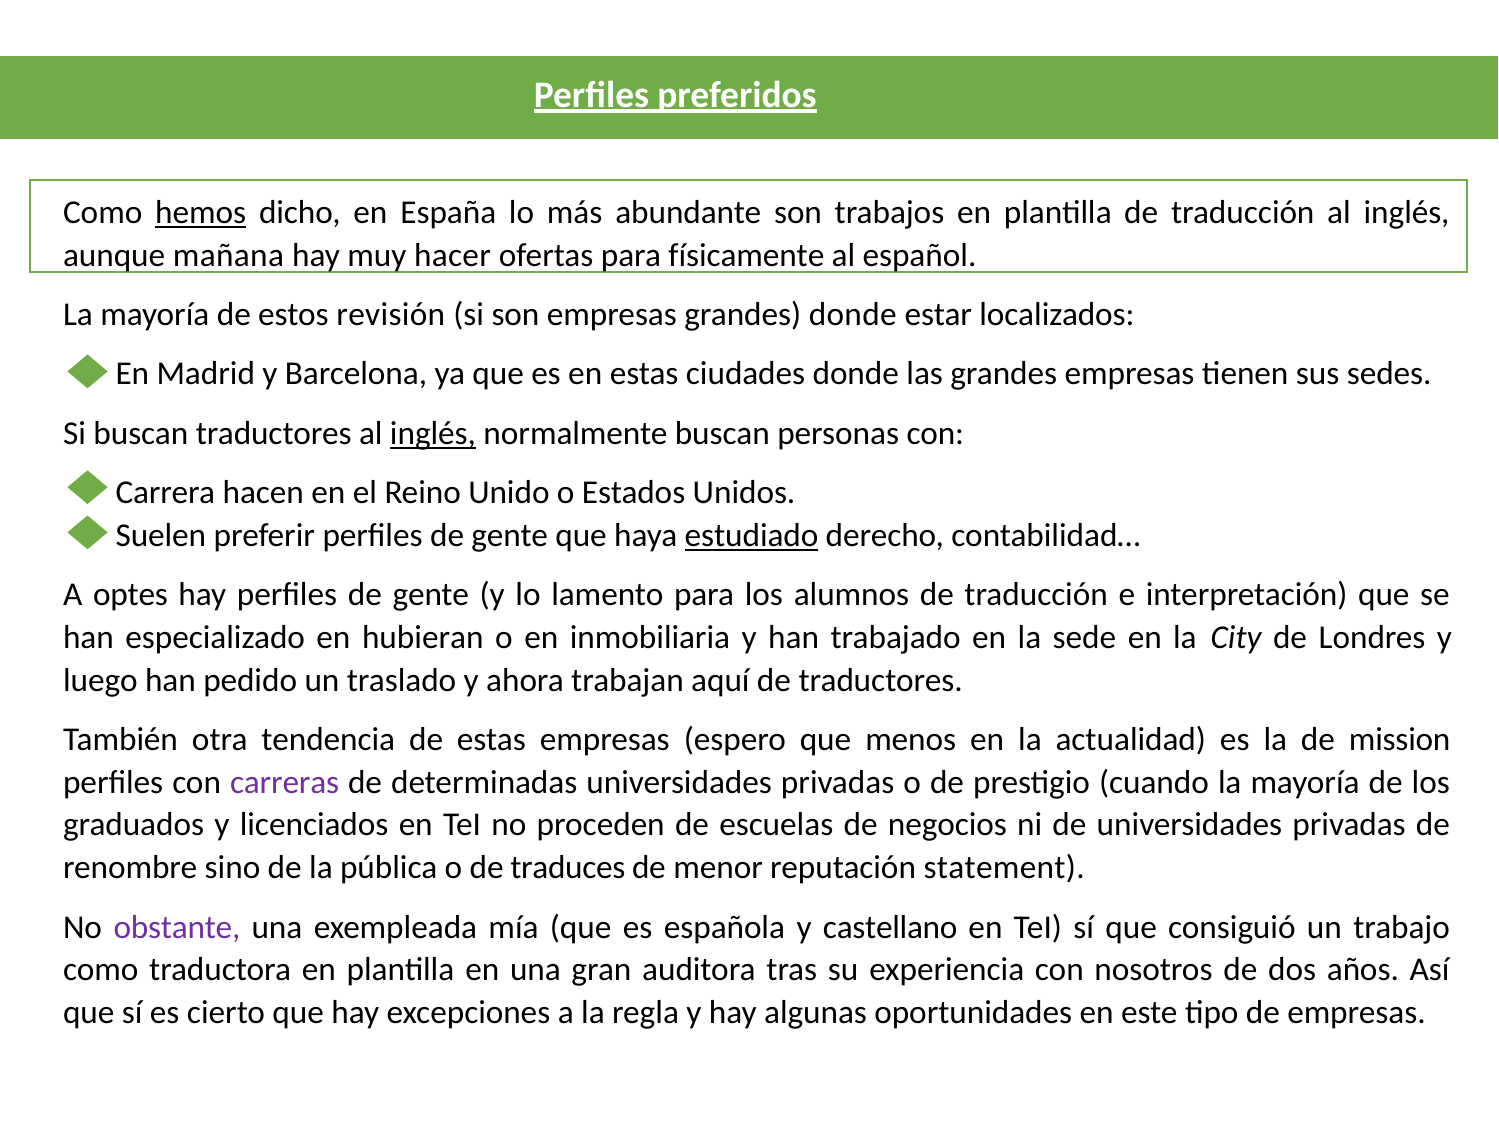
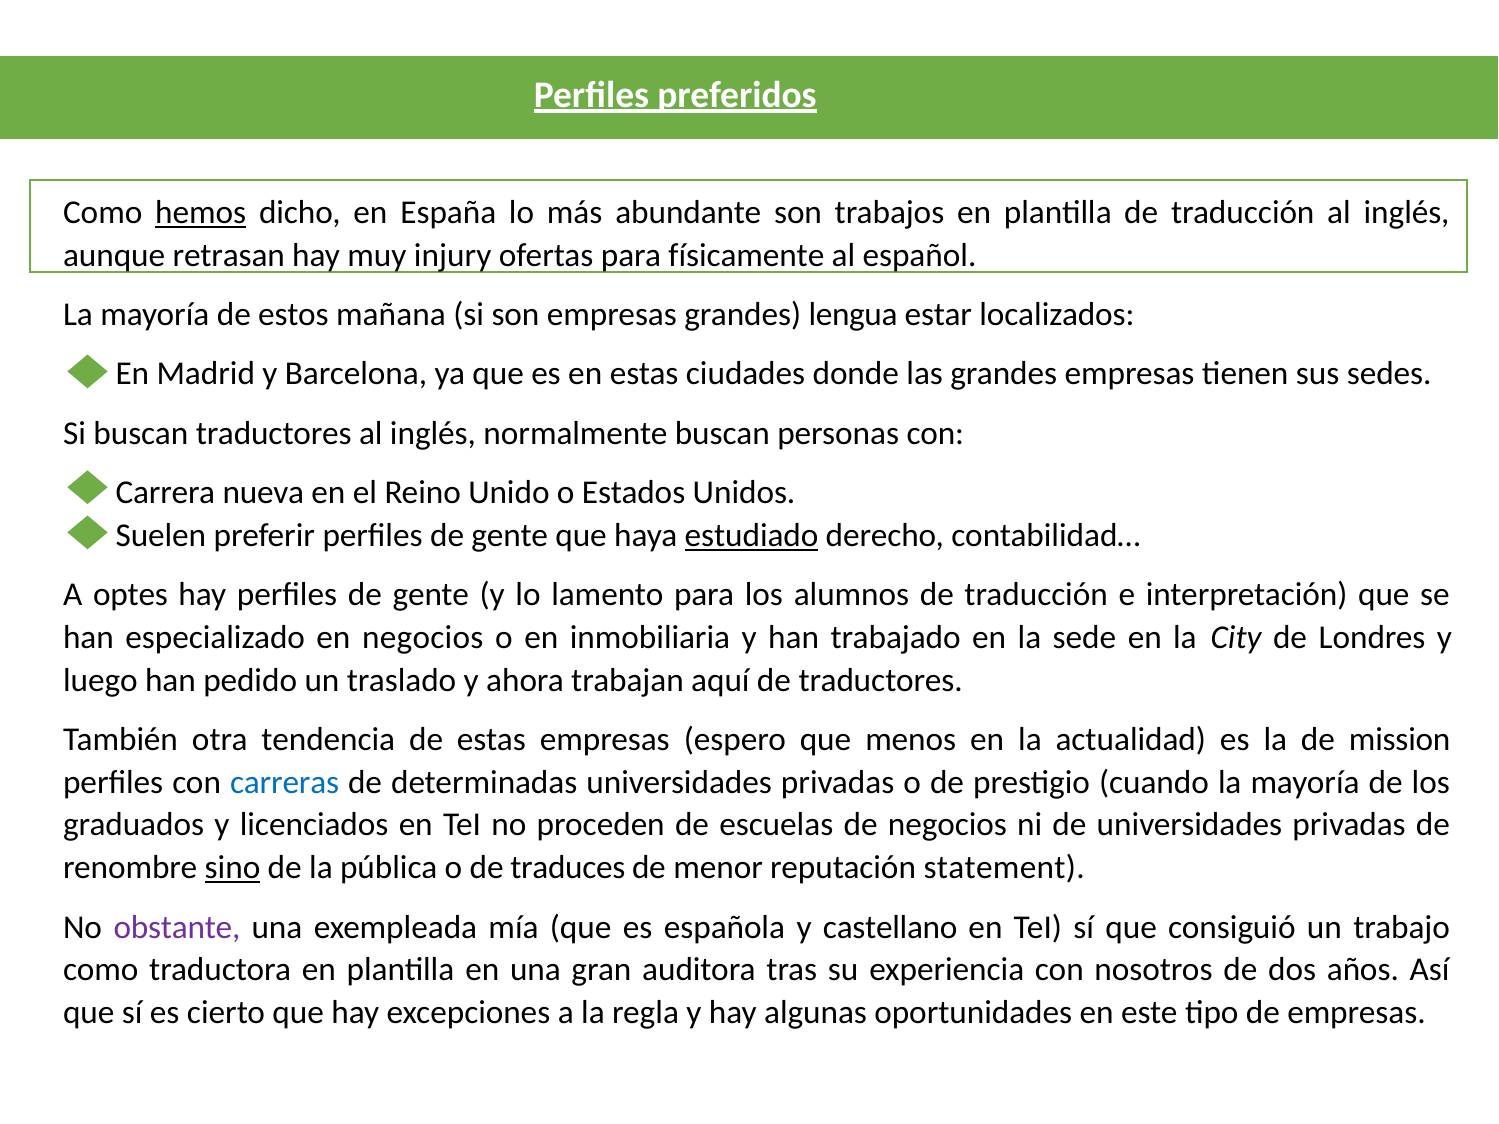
mañana: mañana -> retrasan
hacer: hacer -> injury
revisión: revisión -> mañana
grandes donde: donde -> lengua
inglés at (433, 433) underline: present -> none
hacen: hacen -> nueva
en hubieran: hubieran -> negocios
carreras colour: purple -> blue
sino underline: none -> present
